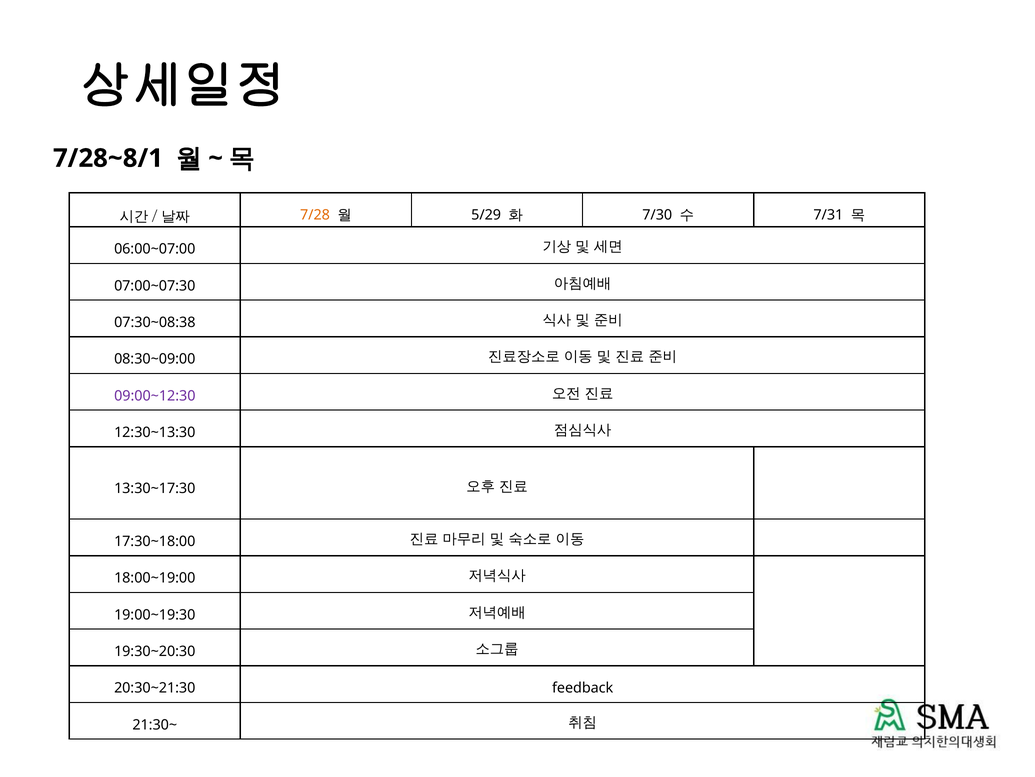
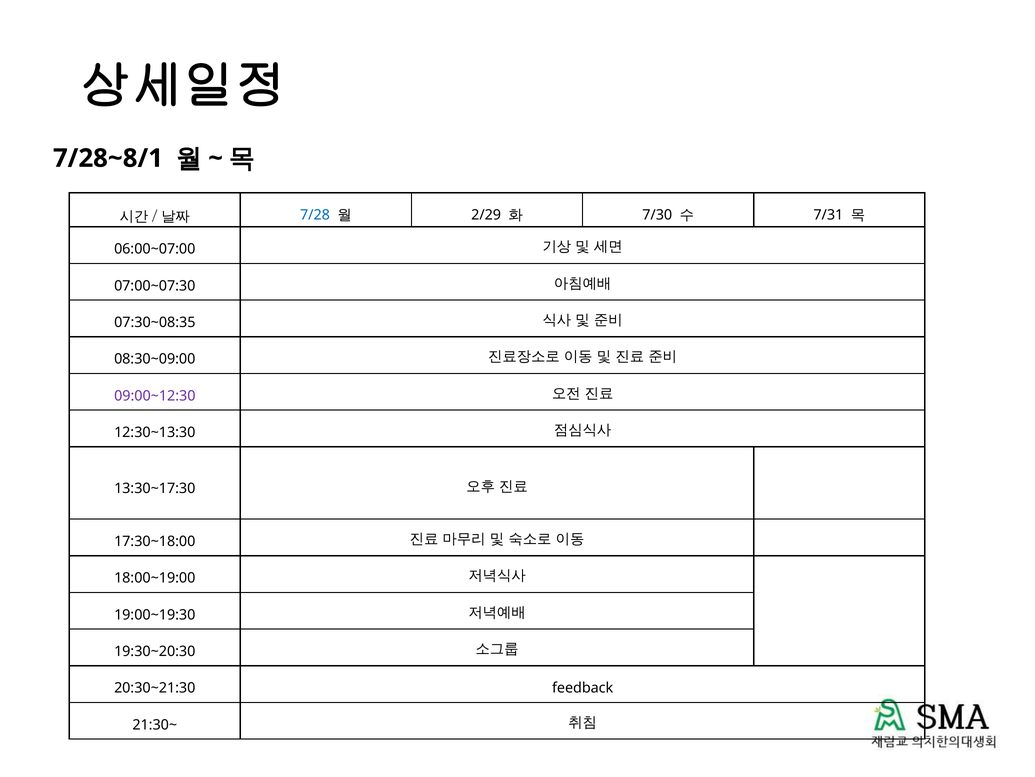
7/28 colour: orange -> blue
5/29: 5/29 -> 2/29
07:30~08:38: 07:30~08:38 -> 07:30~08:35
